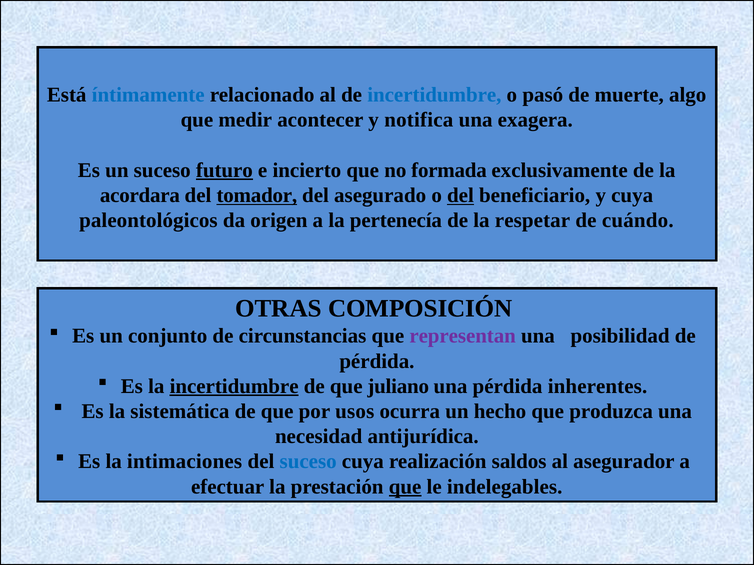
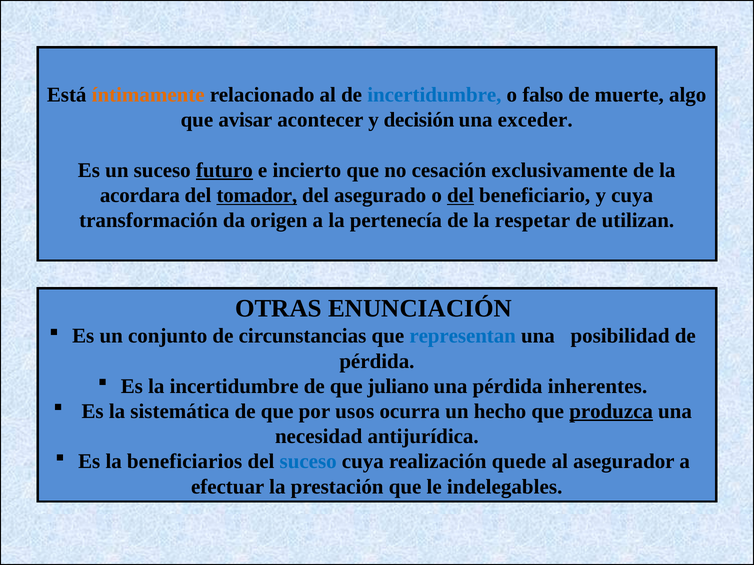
íntimamente colour: blue -> orange
pasó: pasó -> falso
medir: medir -> avisar
notifica: notifica -> decisión
exagera: exagera -> exceder
formada: formada -> cesación
paleontológicos: paleontológicos -> transformación
cuándo: cuándo -> utilizan
COMPOSICIÓN: COMPOSICIÓN -> ENUNCIACIÓN
representan colour: purple -> blue
incertidumbre at (234, 387) underline: present -> none
produzca underline: none -> present
intimaciones: intimaciones -> beneficiarios
saldos: saldos -> quede
que at (405, 487) underline: present -> none
